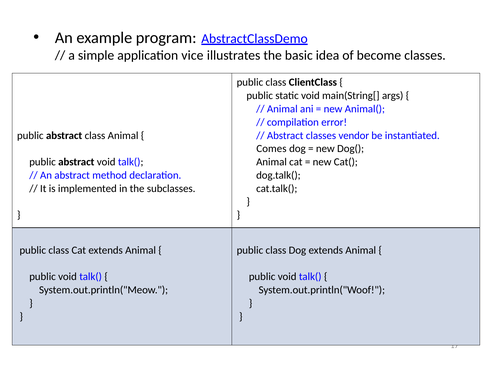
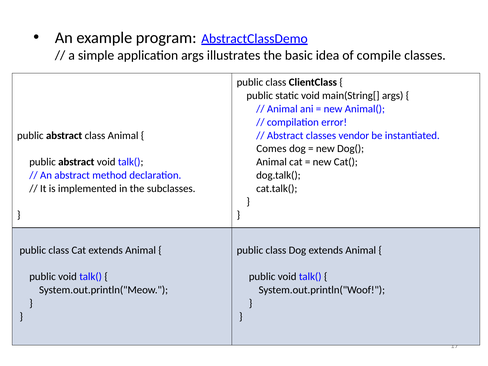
application vice: vice -> args
become: become -> compile
